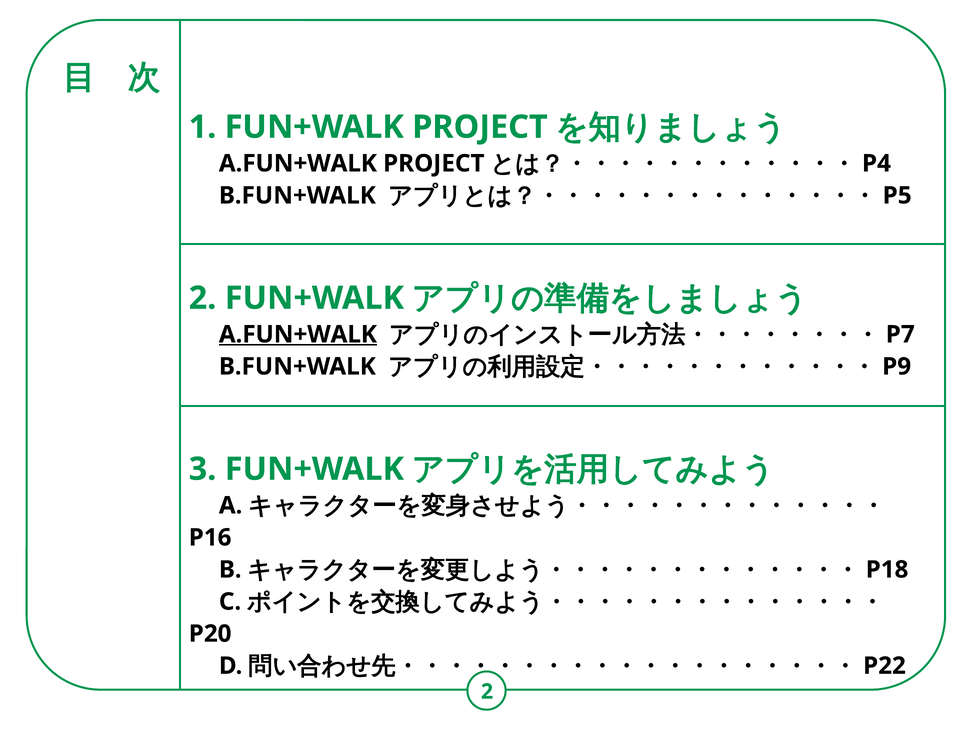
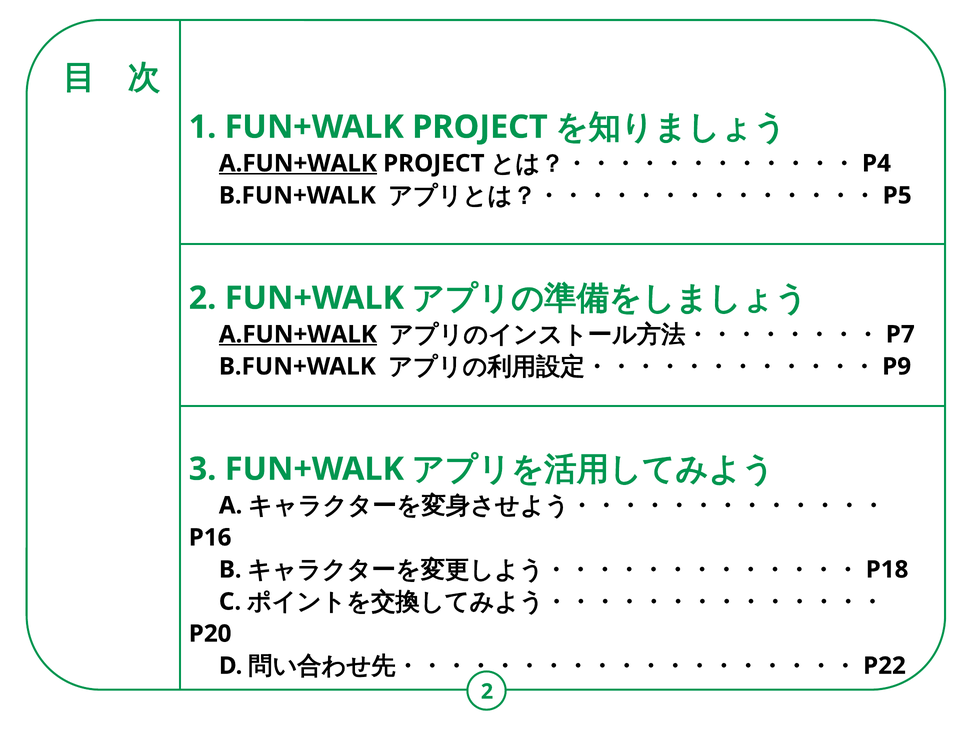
A.FUN+WALK at (298, 163) underline: none -> present
